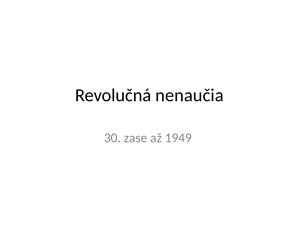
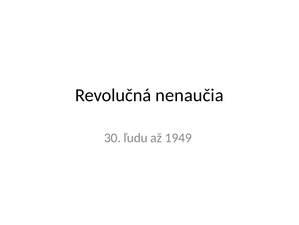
zase: zase -> ľudu
